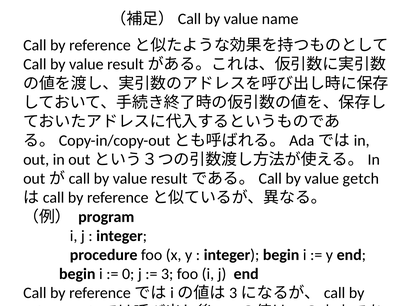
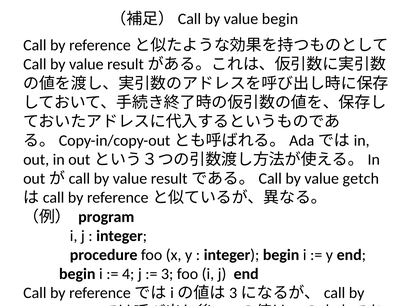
value name: name -> begin
0: 0 -> 4
